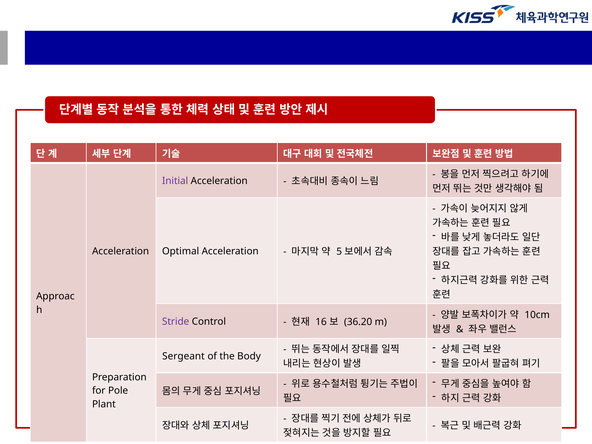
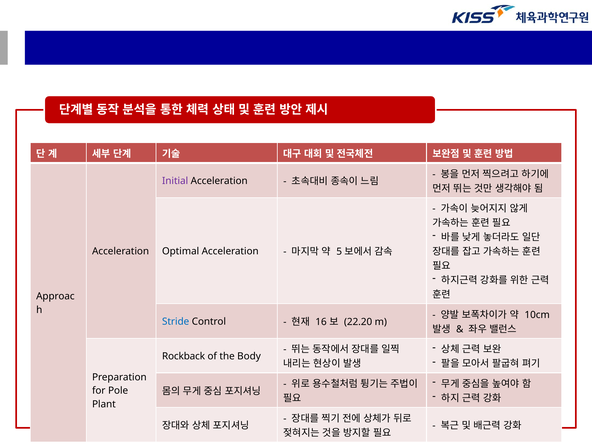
Stride colour: purple -> blue
36.20: 36.20 -> 22.20
Sergeant: Sergeant -> Rockback
